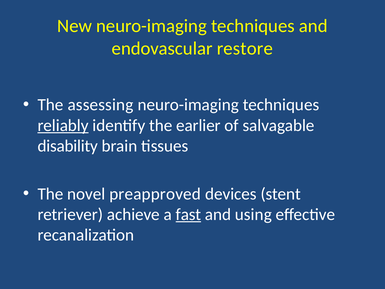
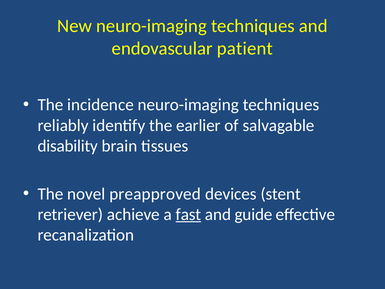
restore: restore -> patient
assessing: assessing -> incidence
reliably underline: present -> none
using: using -> guide
